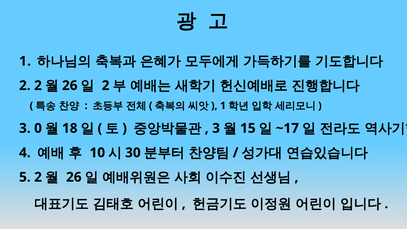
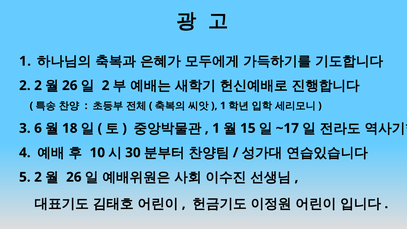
0: 0 -> 6
3 at (216, 128): 3 -> 1
